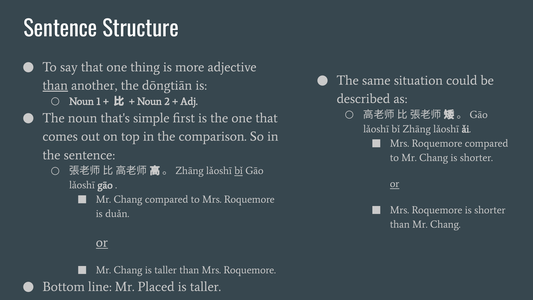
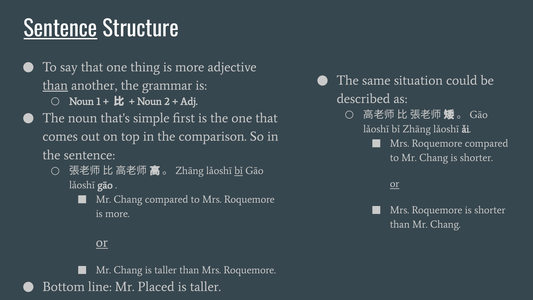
Sentence at (60, 29) underline: none -> present
dōngtiān: dōngtiān -> grammar
duǎn at (117, 214): duǎn -> more
